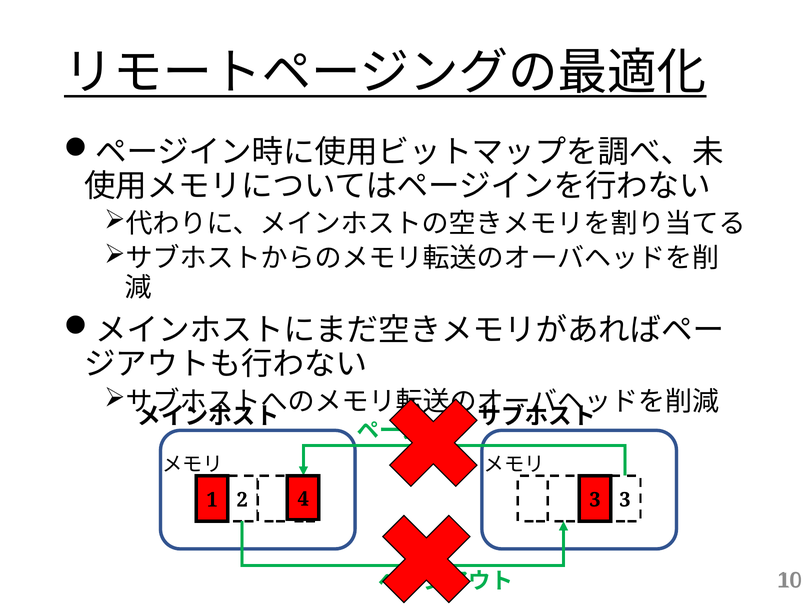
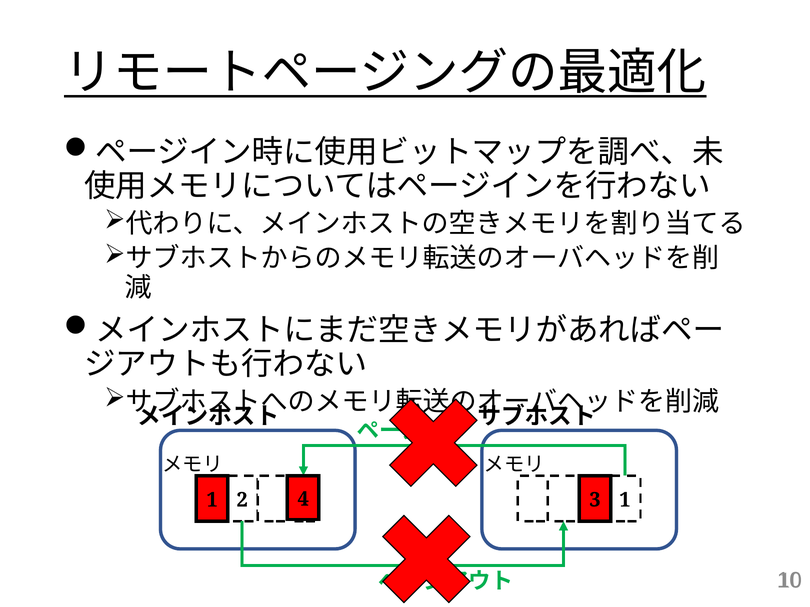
1 3: 3 -> 1
